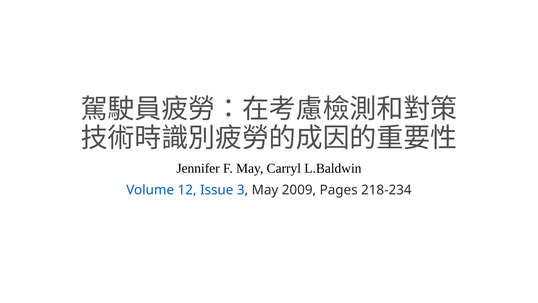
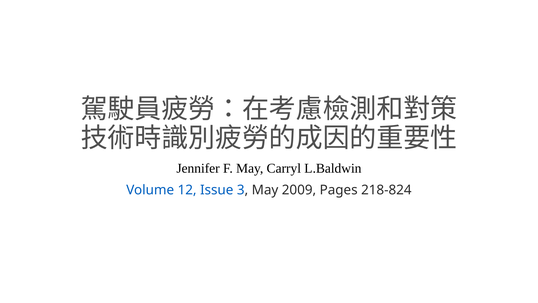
218-234: 218-234 -> 218-824
